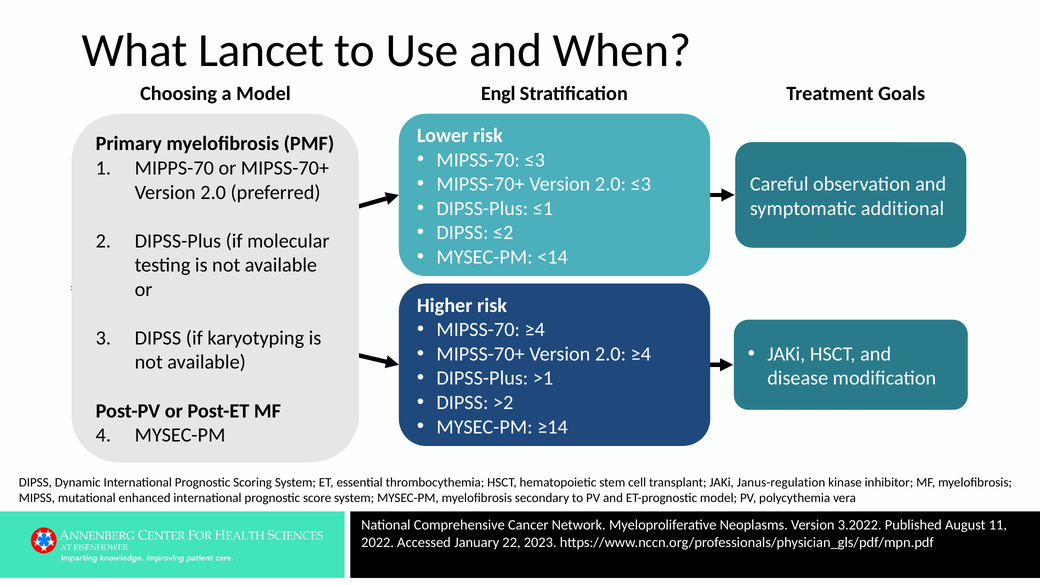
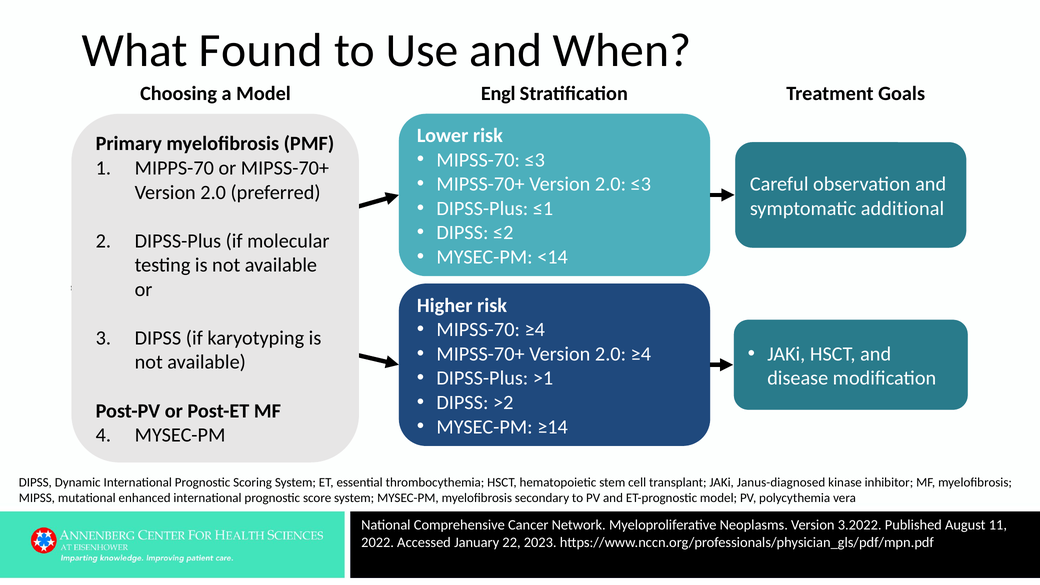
Lancet: Lancet -> Found
Janus-regulation: Janus-regulation -> Janus-diagnosed
